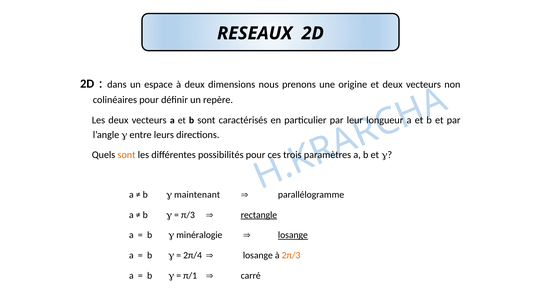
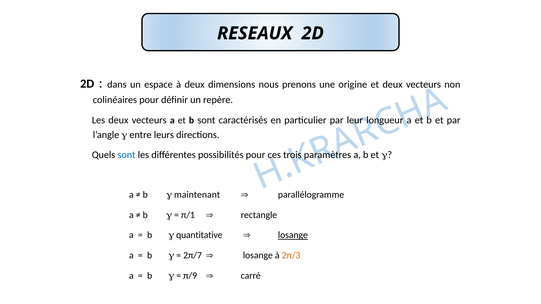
sont at (127, 155) colour: orange -> blue
π/3: π/3 -> π/1
rectangle underline: present -> none
minéralogie: minéralogie -> quantitative
2π/4: 2π/4 -> 2π/7
π/1: π/1 -> π/9
